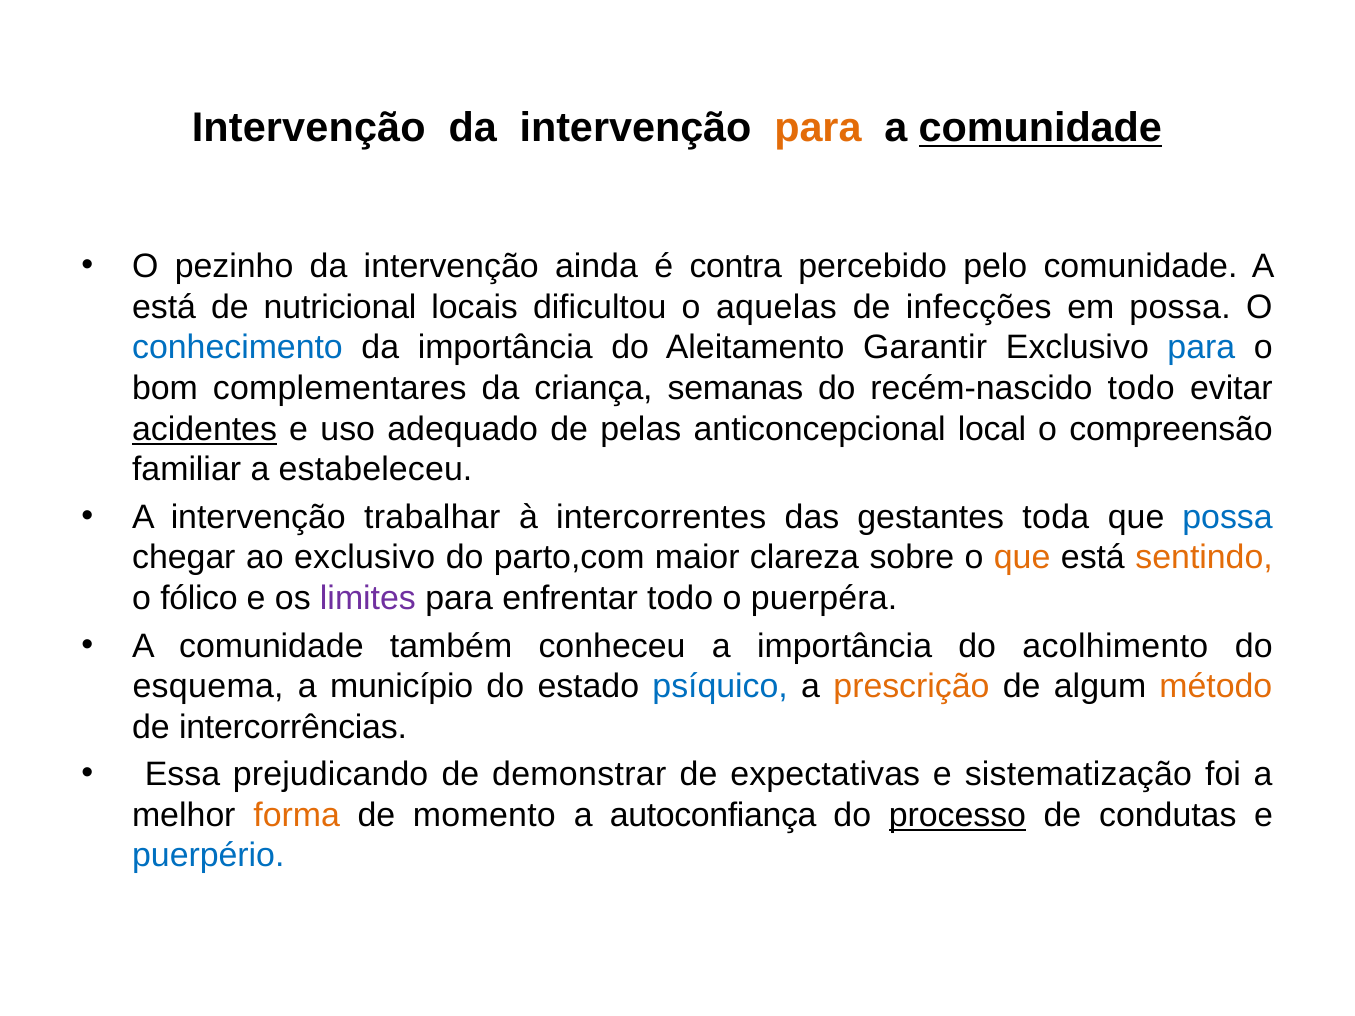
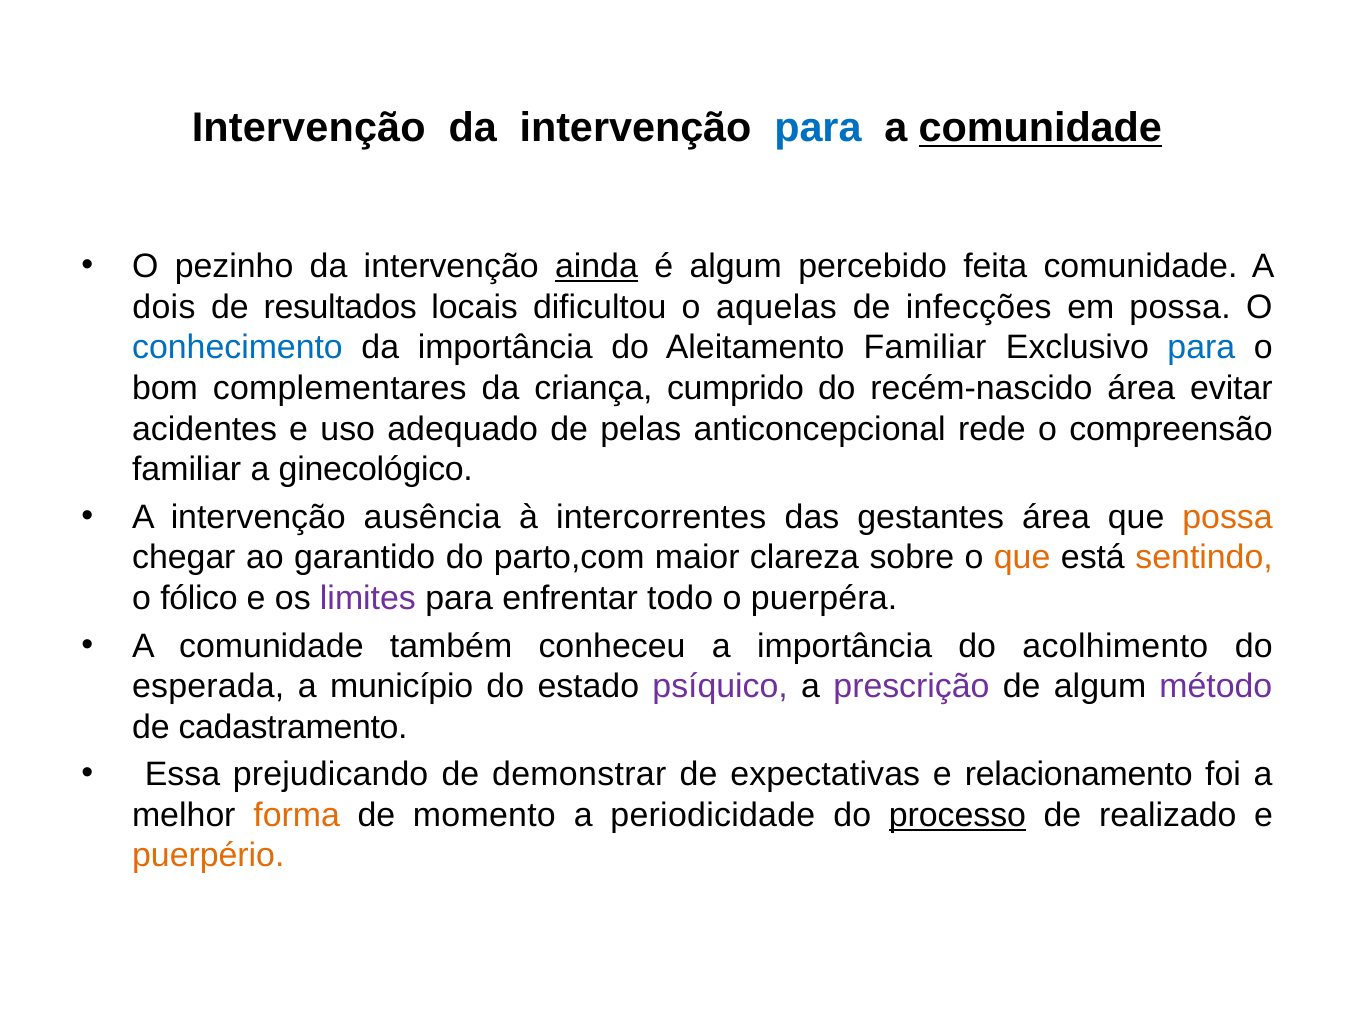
para at (818, 128) colour: orange -> blue
ainda underline: none -> present
é contra: contra -> algum
pelo: pelo -> feita
está at (164, 307): está -> dois
nutricional: nutricional -> resultados
Aleitamento Garantir: Garantir -> Familiar
semanas: semanas -> cumprido
recém-nascido todo: todo -> área
acidentes underline: present -> none
local: local -> rede
estabeleceu: estabeleceu -> ginecológico
trabalhar: trabalhar -> ausência
gestantes toda: toda -> área
possa at (1228, 517) colour: blue -> orange
ao exclusivo: exclusivo -> garantido
esquema: esquema -> esperada
psíquico colour: blue -> purple
prescrição colour: orange -> purple
método colour: orange -> purple
intercorrências: intercorrências -> cadastramento
sistematização: sistematização -> relacionamento
autoconfiança: autoconfiança -> periodicidade
condutas: condutas -> realizado
puerpério colour: blue -> orange
